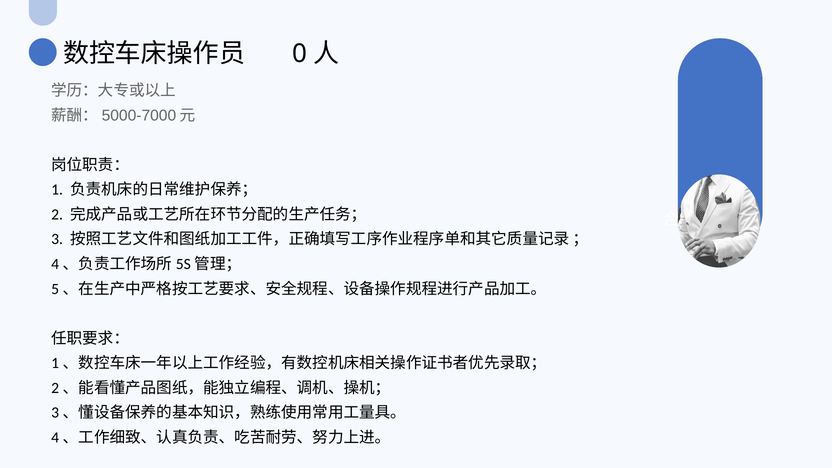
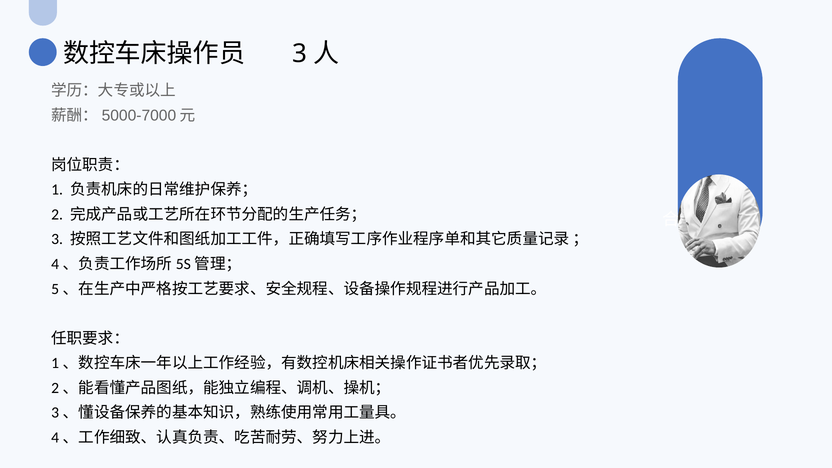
0 at (299, 54): 0 -> 3
